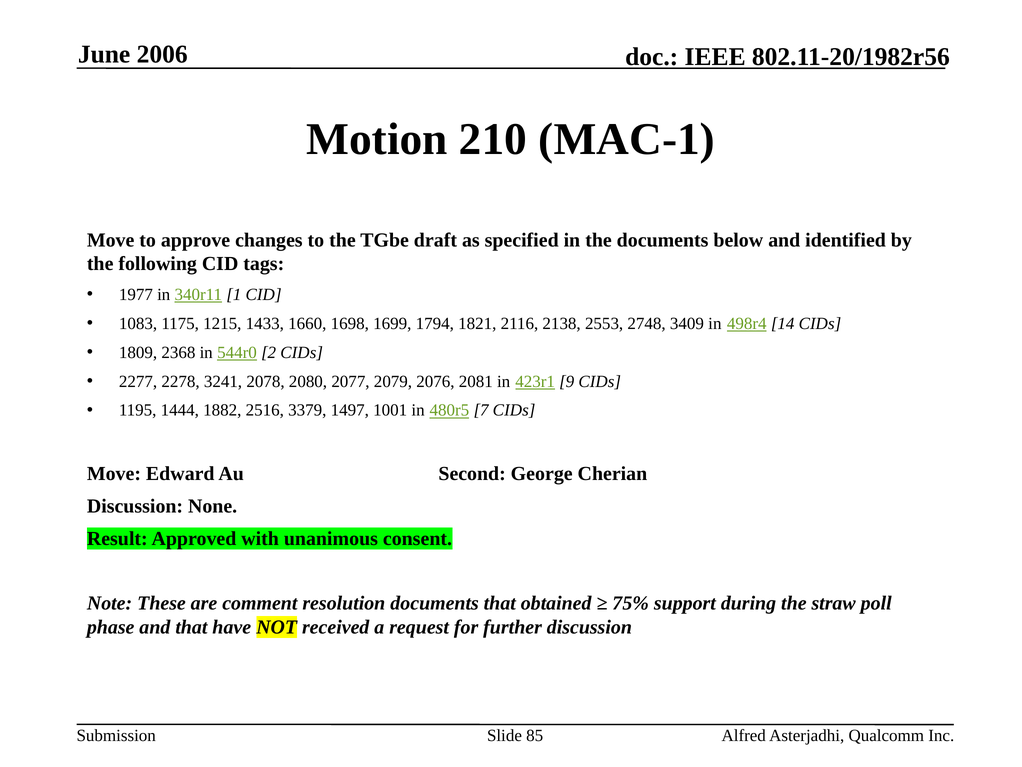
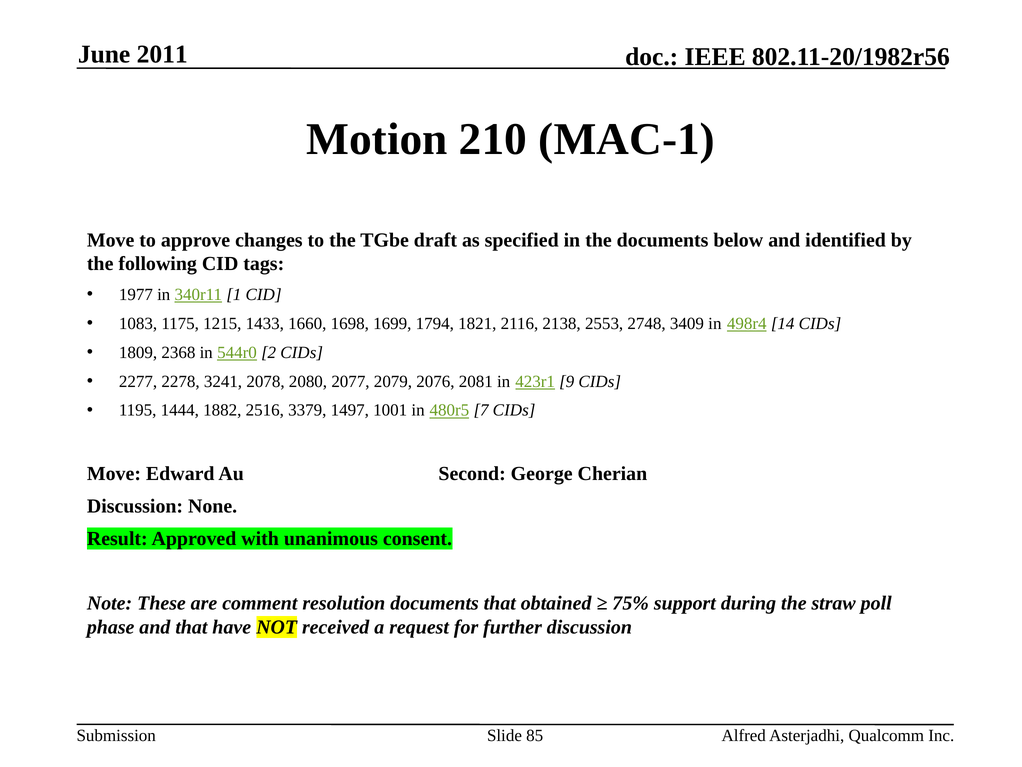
2006: 2006 -> 2011
